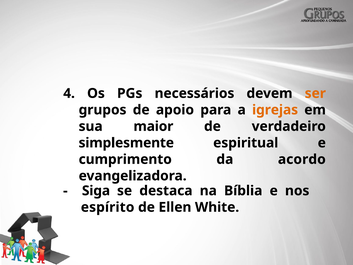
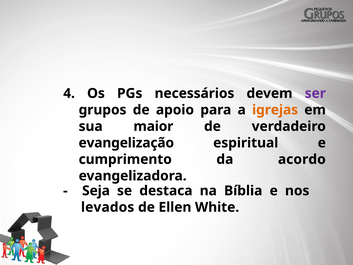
ser colour: orange -> purple
simplesmente: simplesmente -> evangelização
Siga: Siga -> Seja
espírito: espírito -> levados
